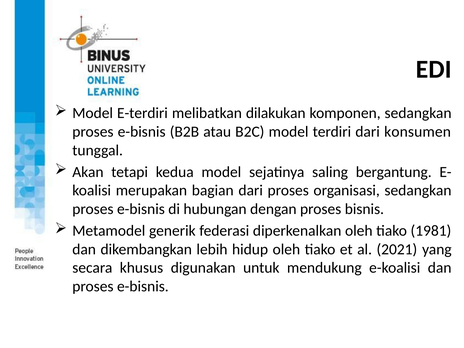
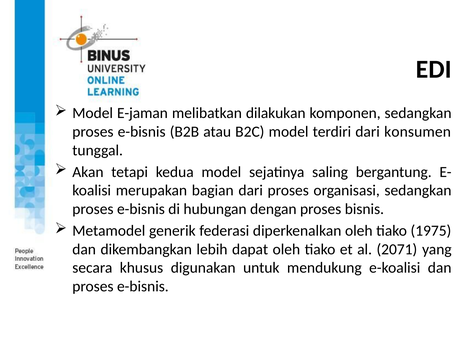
E-terdiri: E-terdiri -> E-jaman
1981: 1981 -> 1975
hidup: hidup -> dapat
2021: 2021 -> 2071
